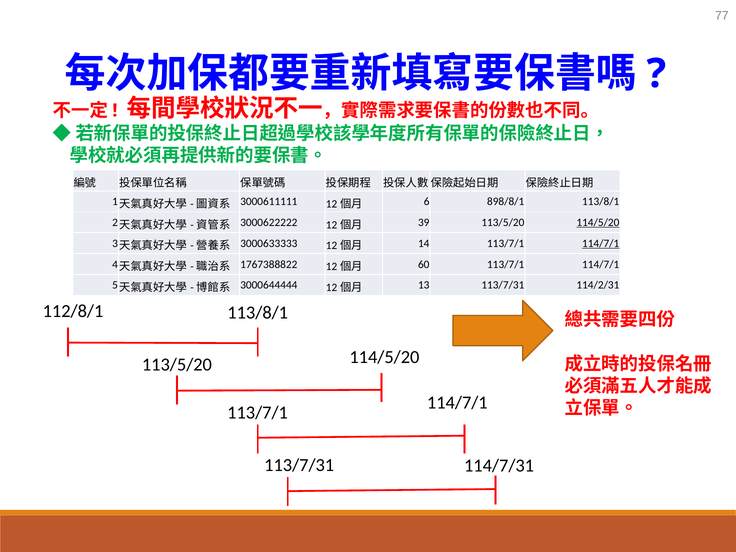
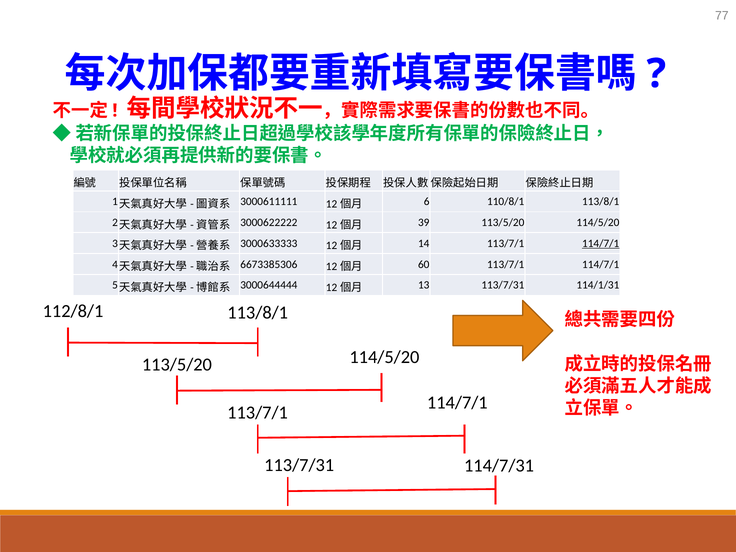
898/8/1: 898/8/1 -> 110/8/1
114/5/20 at (598, 223) underline: present -> none
1767388822: 1767388822 -> 6673385306
114/2/31: 114/2/31 -> 114/1/31
